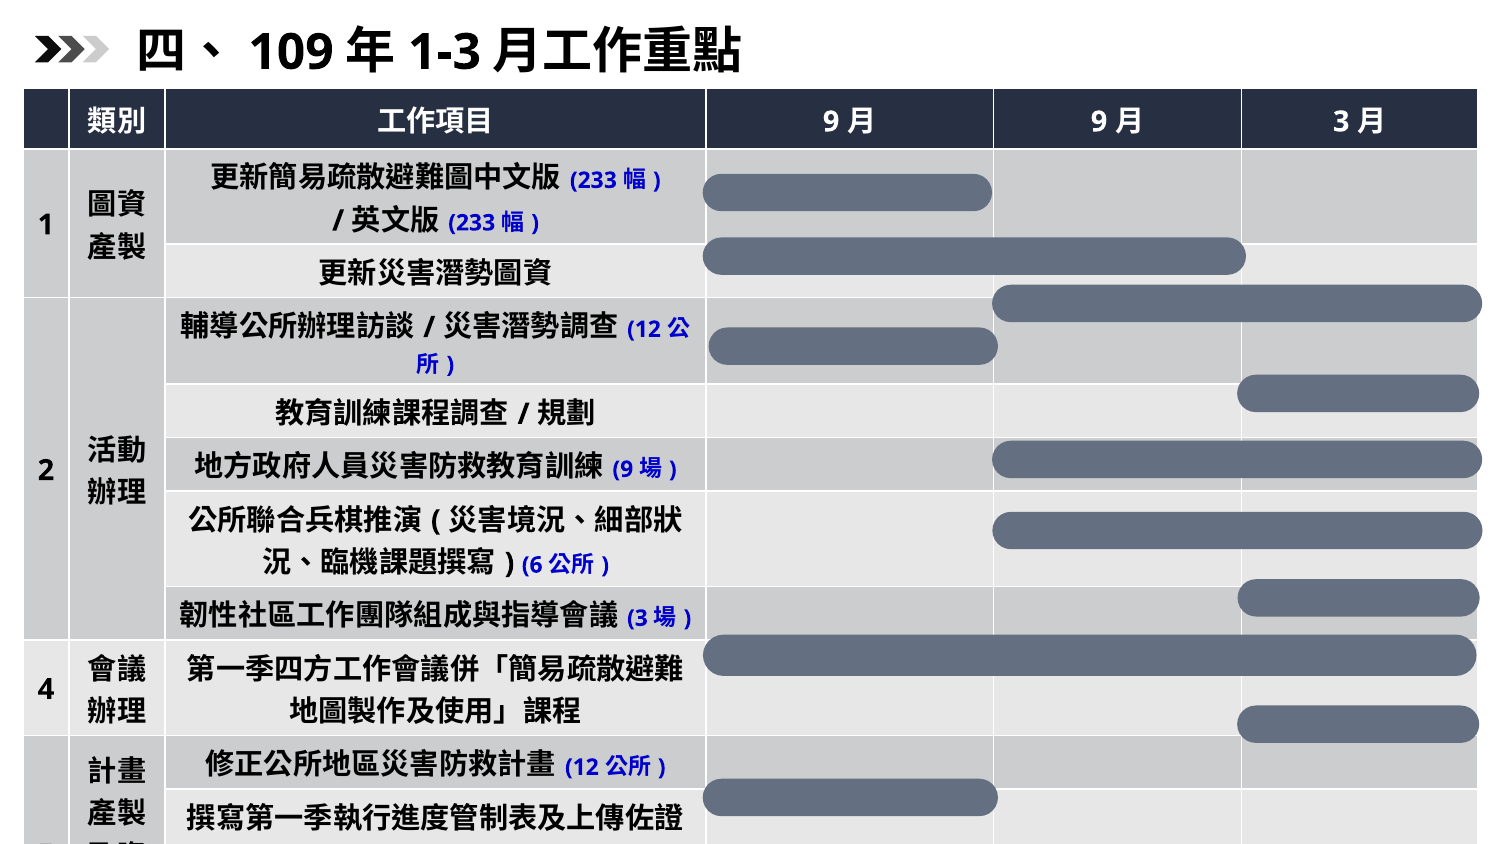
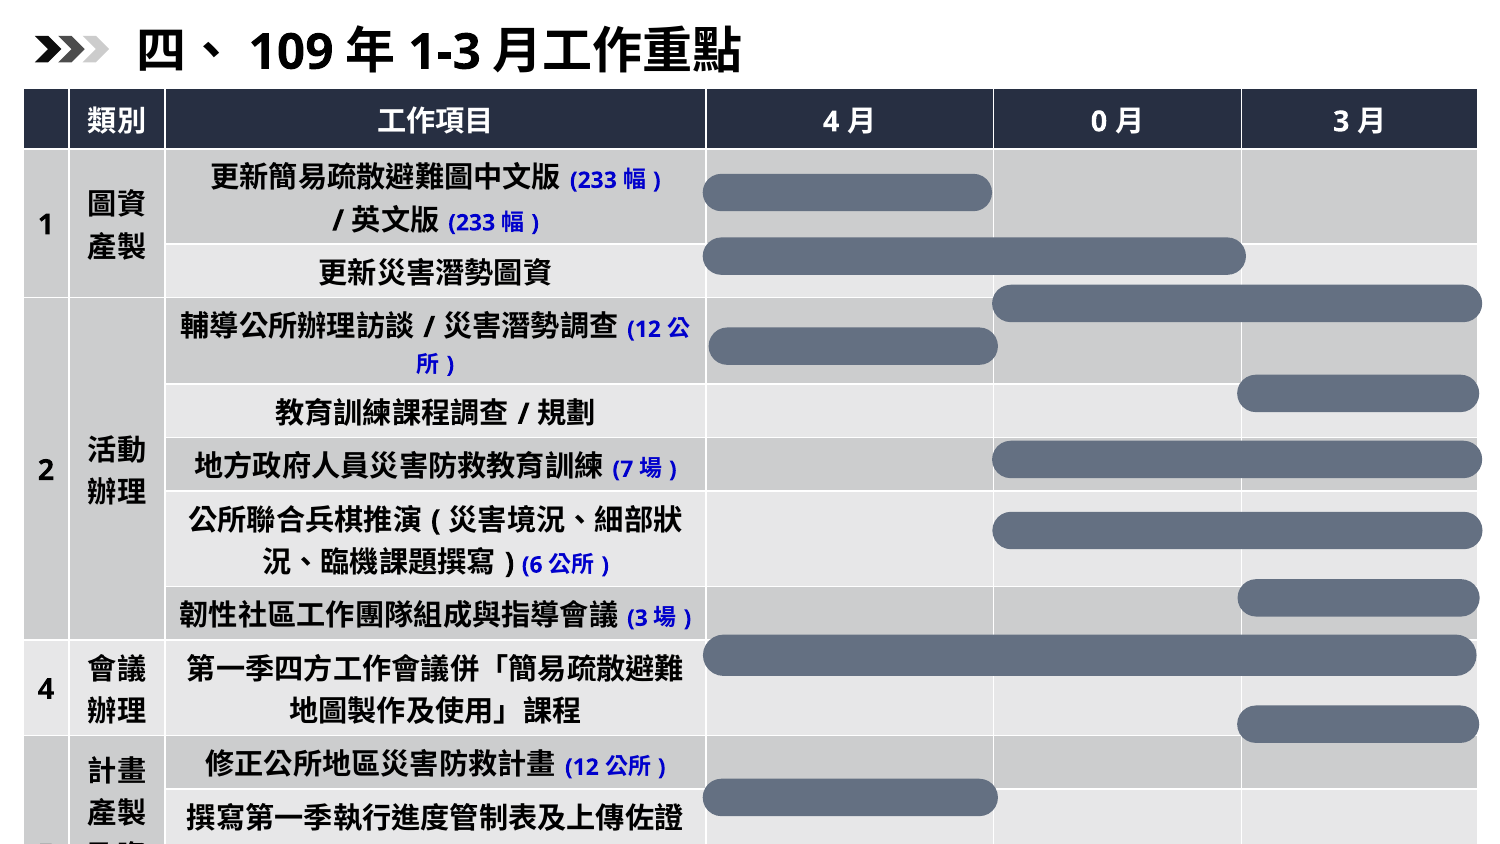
9 at (831, 122): 9 -> 4
9 at (1099, 122): 9 -> 0
9 at (623, 469): 9 -> 7
